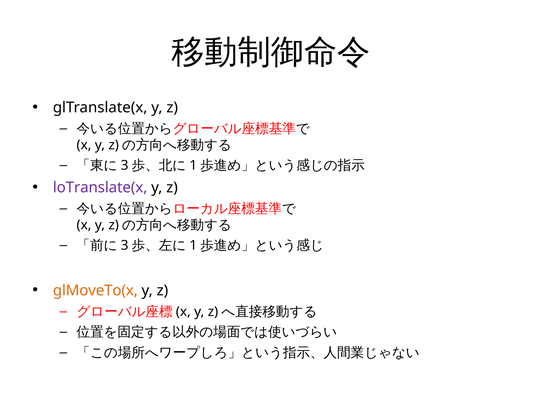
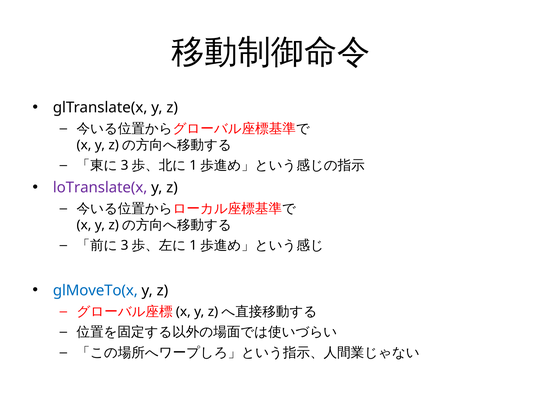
glMoveTo(x colour: orange -> blue
